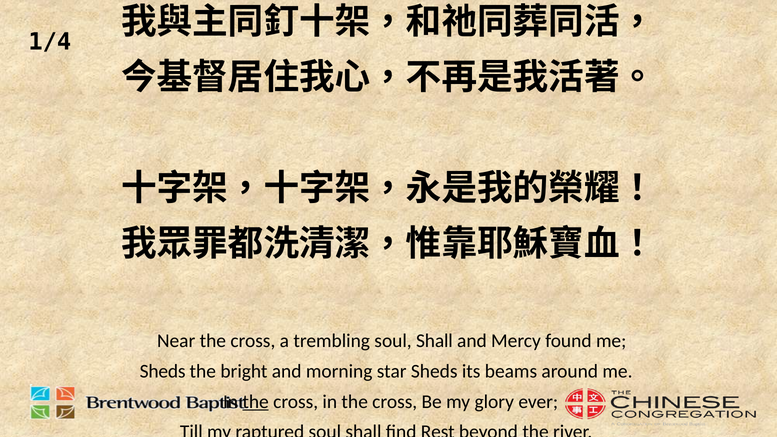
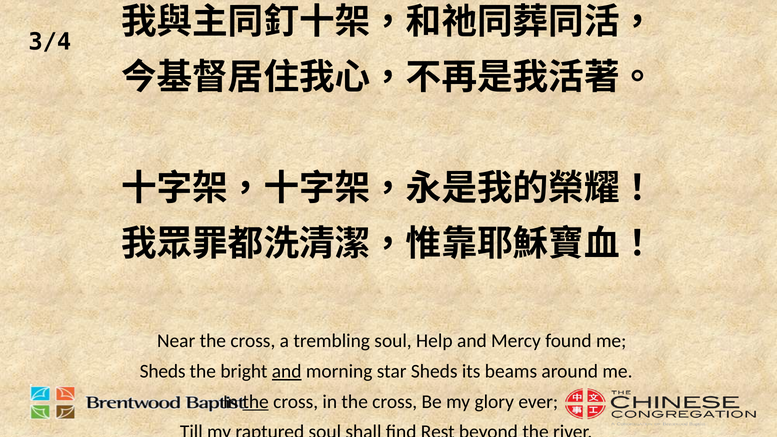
1/4: 1/4 -> 3/4
trembling soul Shall: Shall -> Help
and at (287, 371) underline: none -> present
